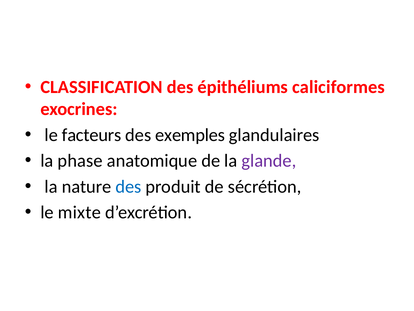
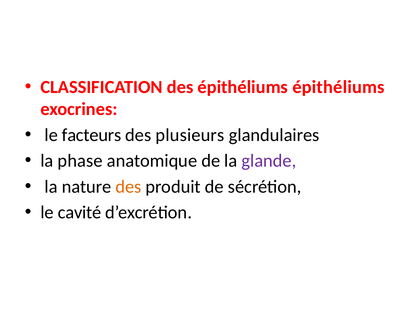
épithéliums caliciformes: caliciformes -> épithéliums
exemples: exemples -> plusieurs
des at (128, 186) colour: blue -> orange
mixte: mixte -> cavité
